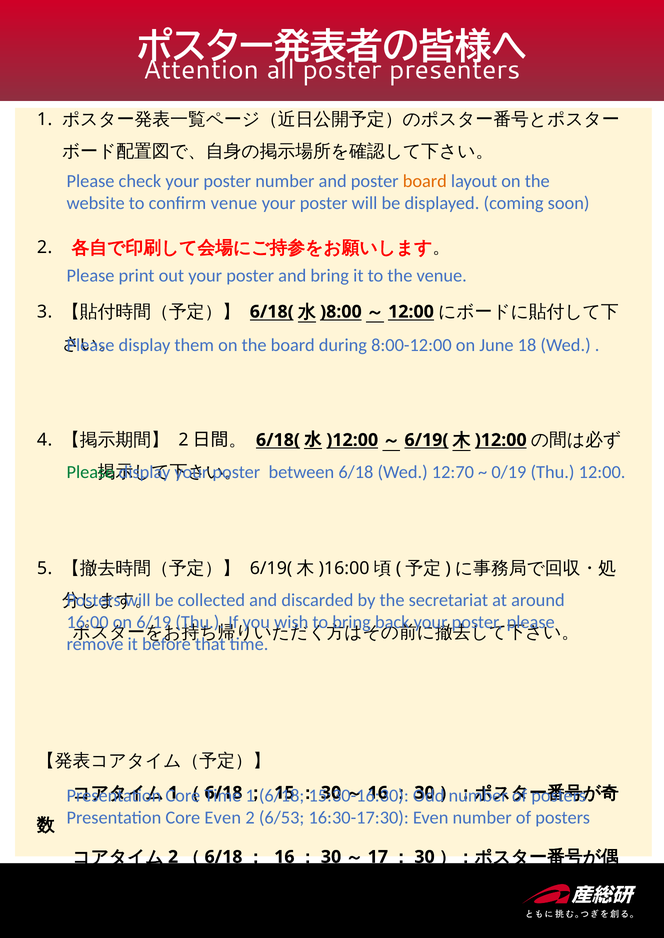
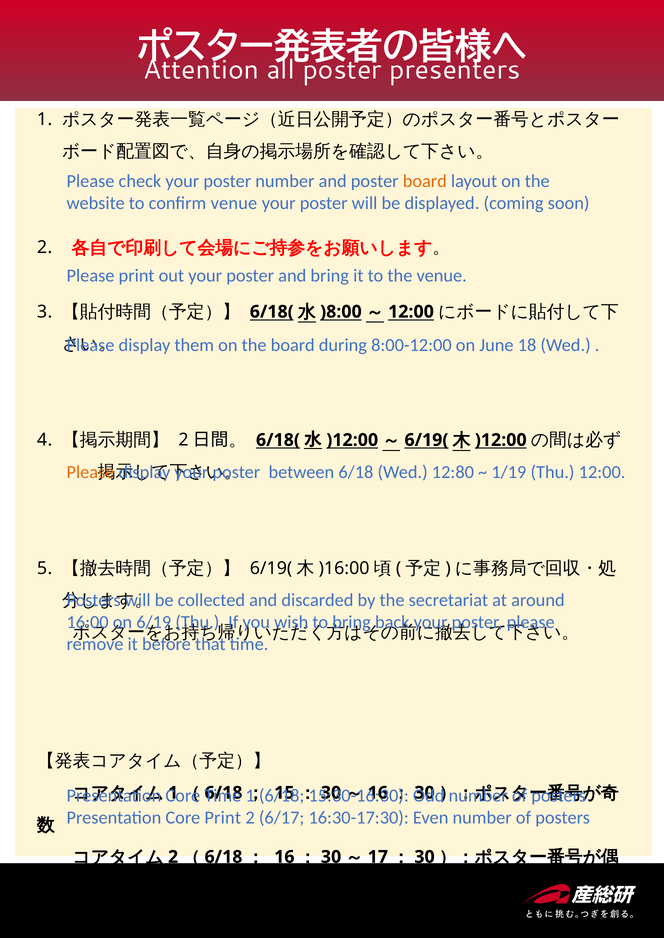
Please at (91, 473) colour: green -> orange
12:70: 12:70 -> 12:80
0/19: 0/19 -> 1/19
Core Even: Even -> Print
6/53: 6/53 -> 6/17
